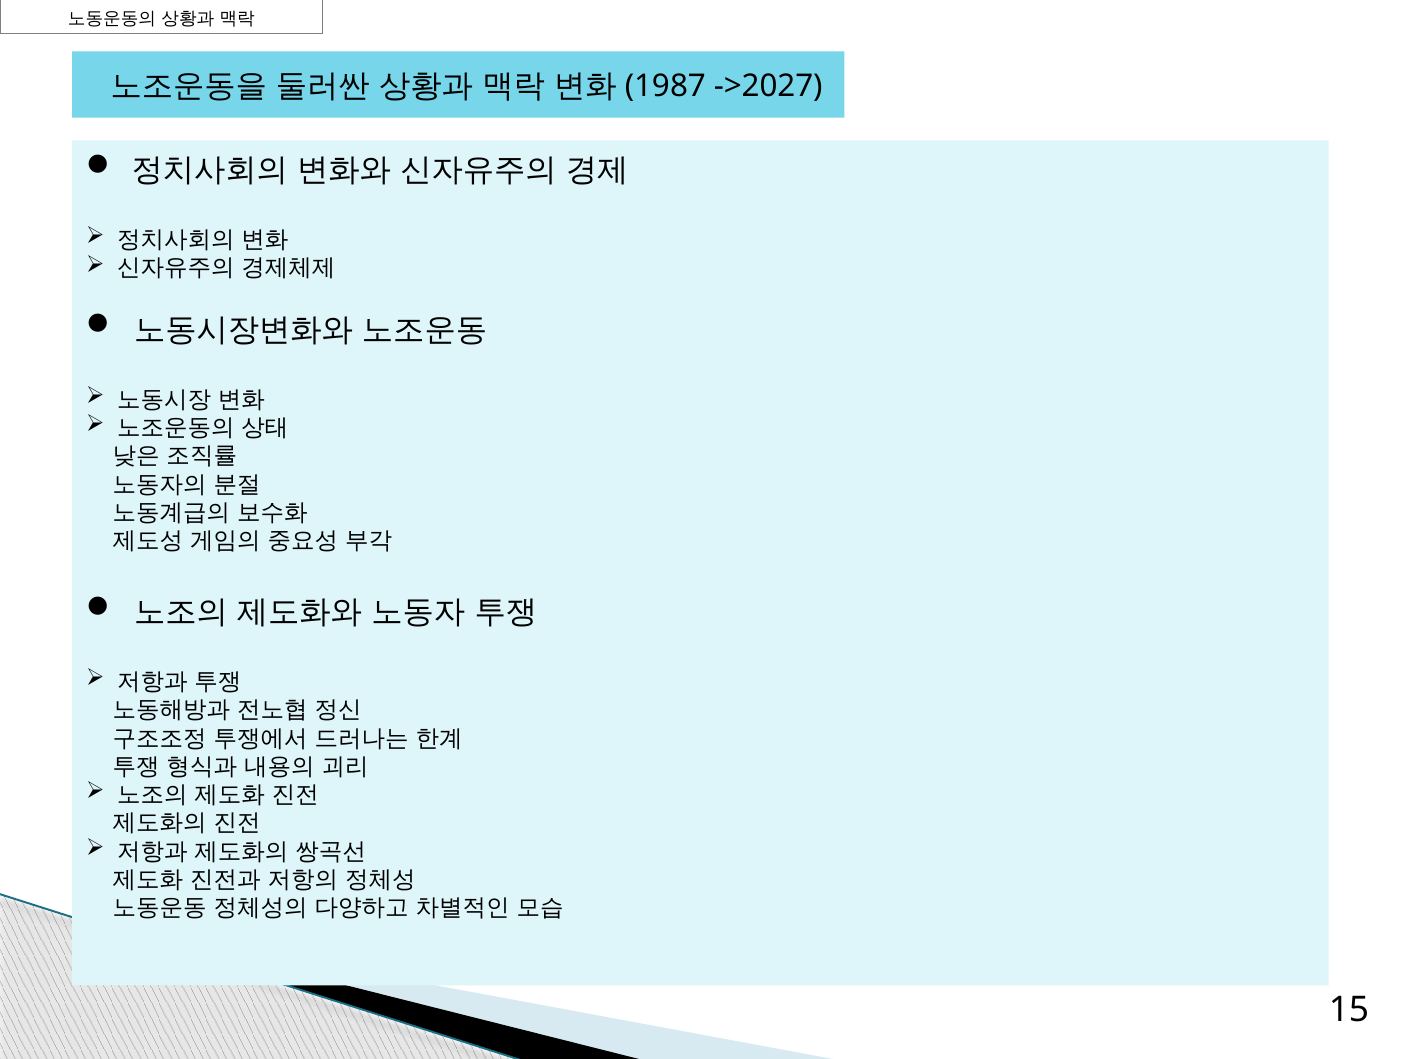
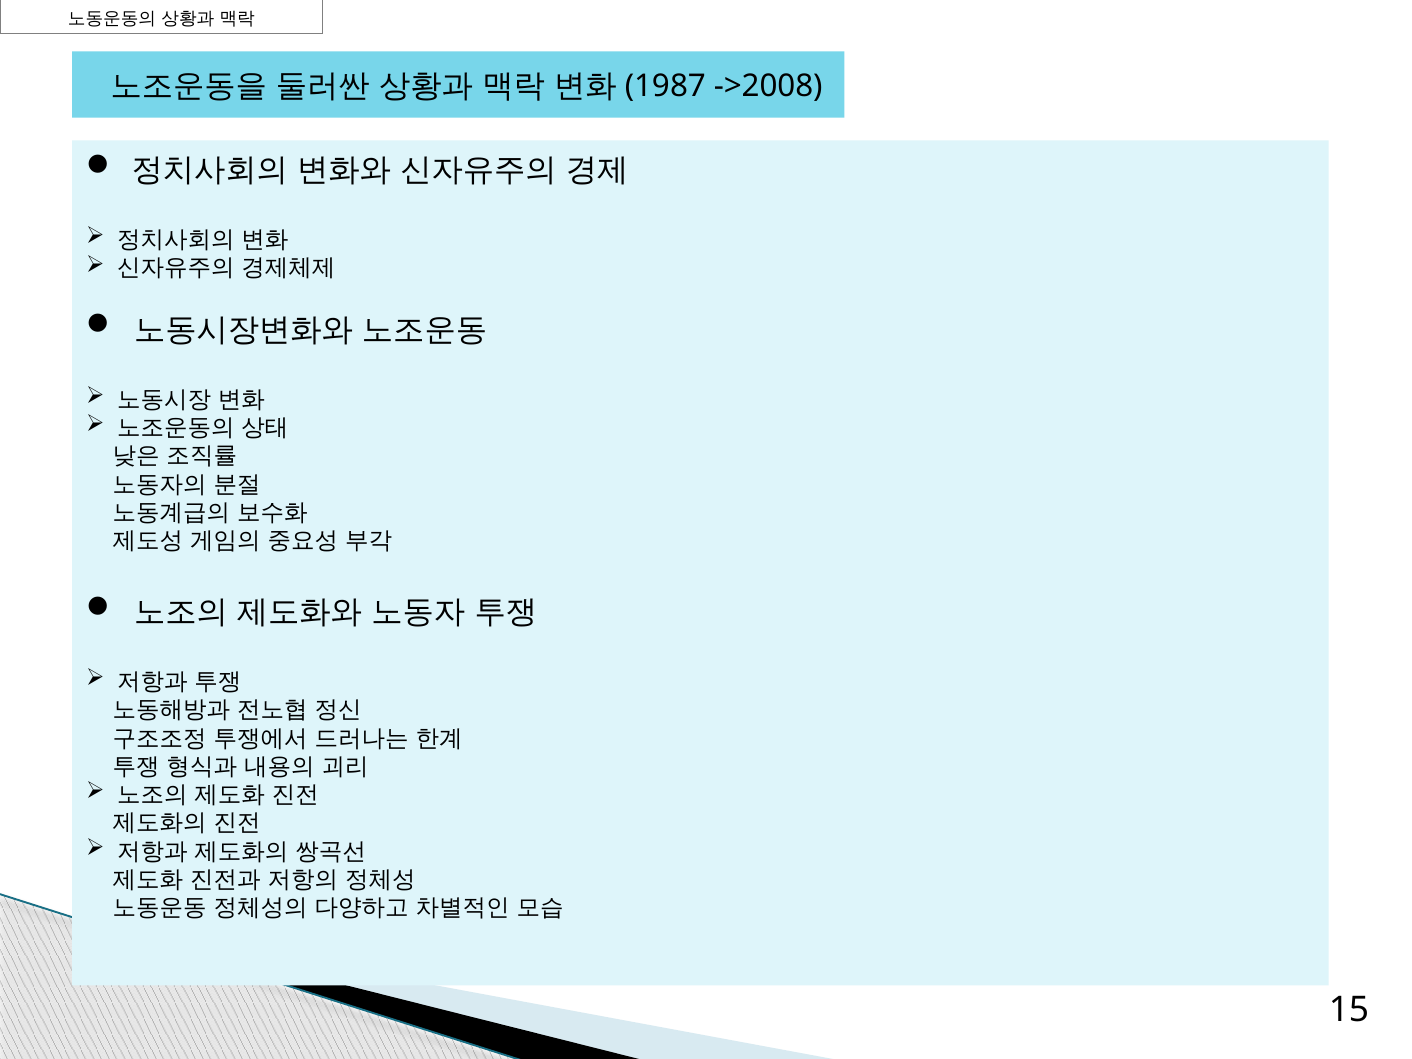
->2027: ->2027 -> ->2008
